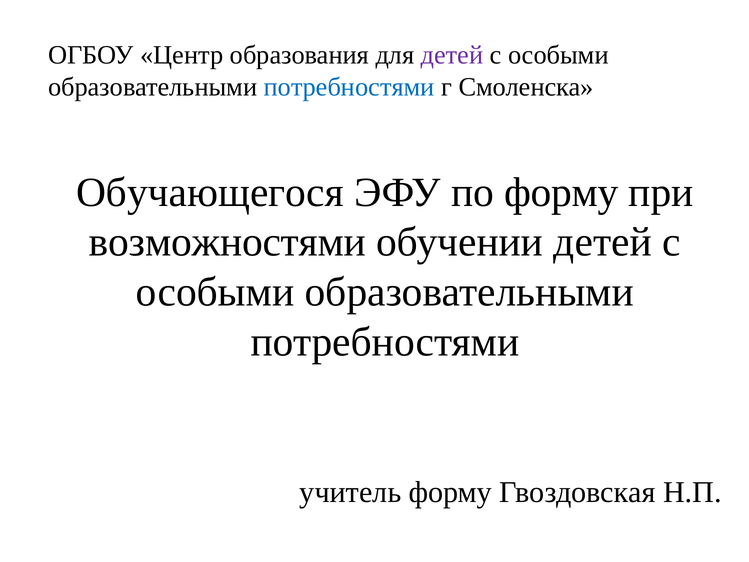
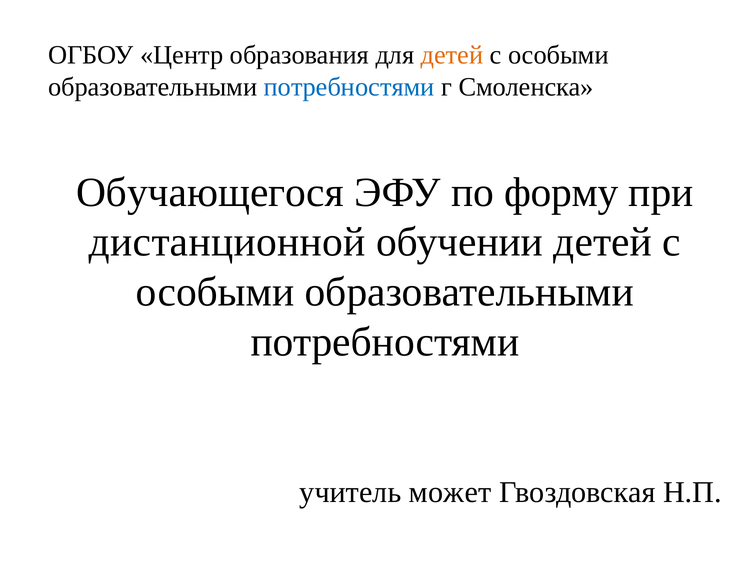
детей at (452, 55) colour: purple -> orange
возможностями: возможностями -> дистанционной
учитель форму: форму -> может
